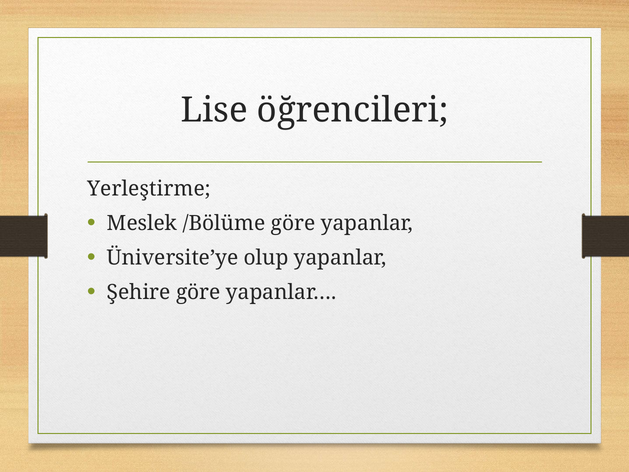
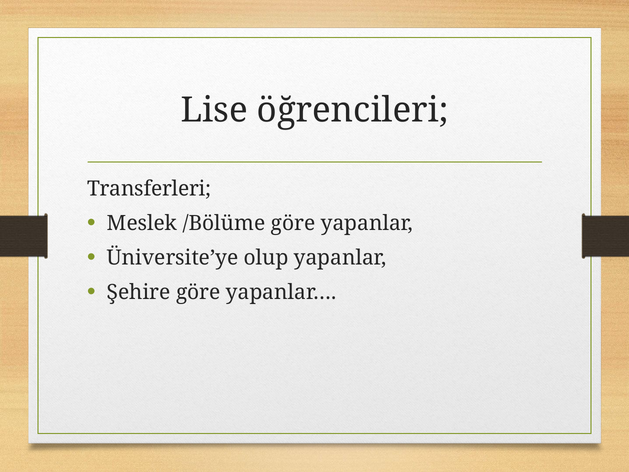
Yerleştirme: Yerleştirme -> Transferleri
